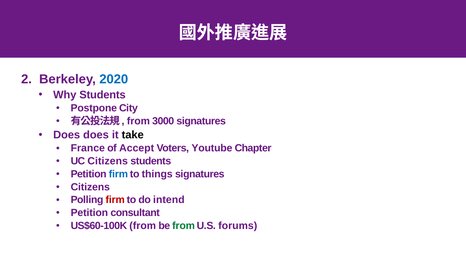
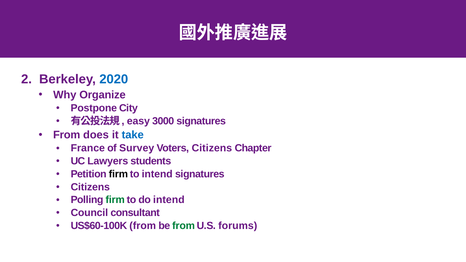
Why Students: Students -> Organize
from at (138, 121): from -> easy
Does at (67, 135): Does -> From
take colour: black -> blue
Accept: Accept -> Survey
Voters Youtube: Youtube -> Citizens
UC Citizens: Citizens -> Lawyers
firm at (118, 174) colour: blue -> black
to things: things -> intend
firm at (115, 200) colour: red -> green
Petition at (89, 213): Petition -> Council
